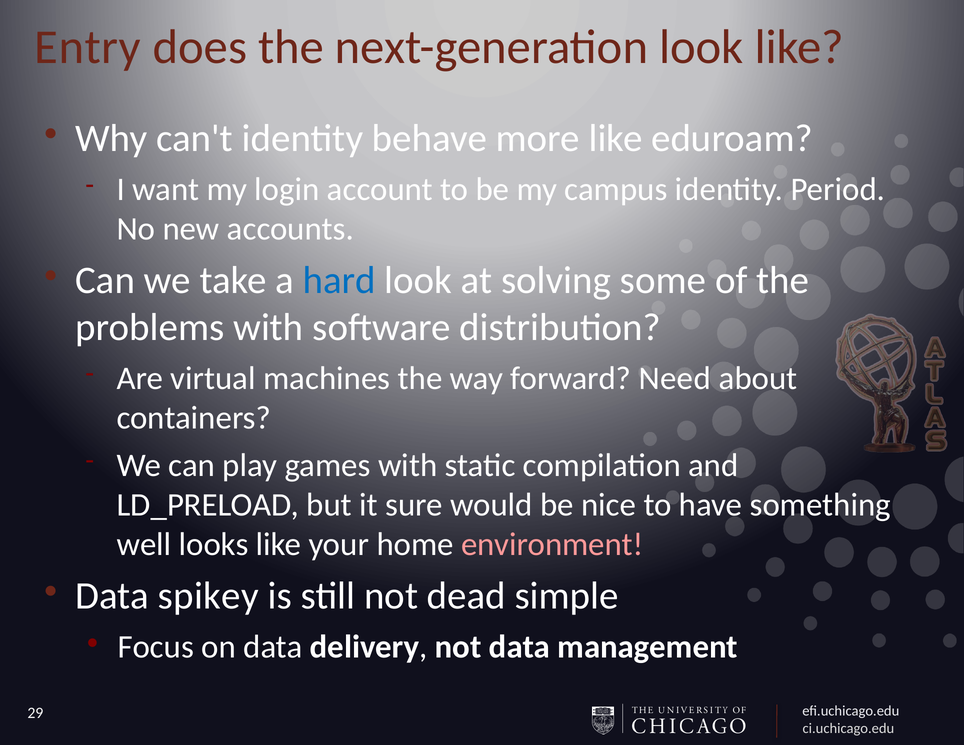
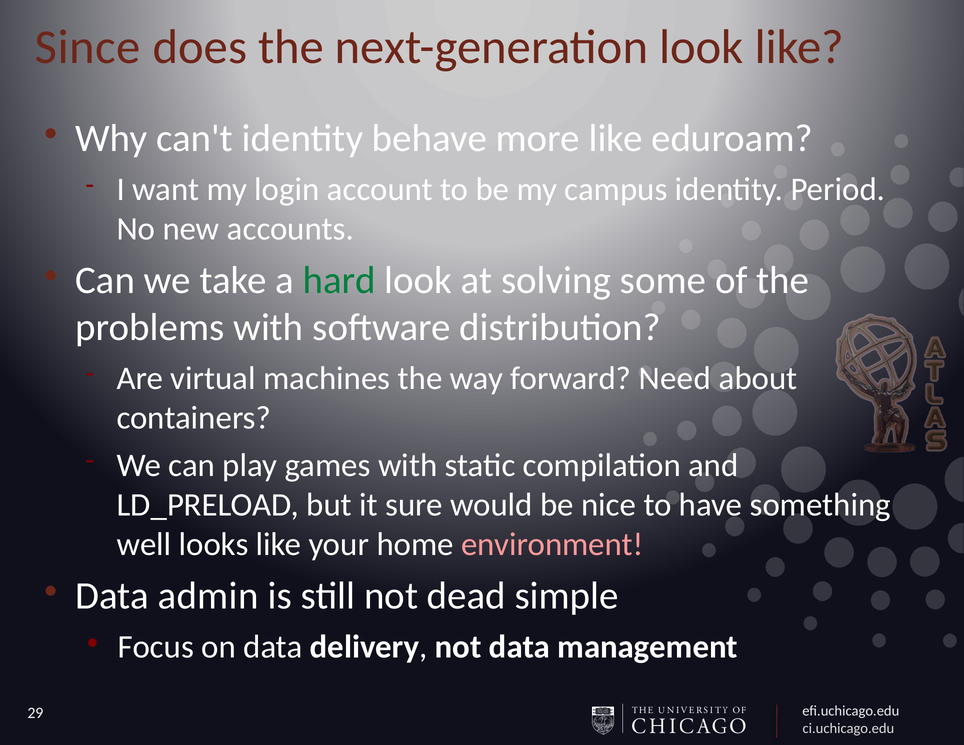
Entry: Entry -> Since
hard colour: blue -> green
spikey: spikey -> admin
